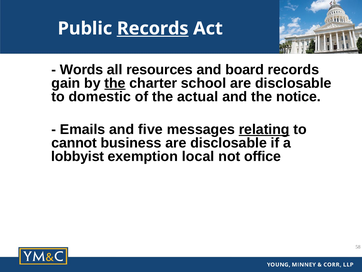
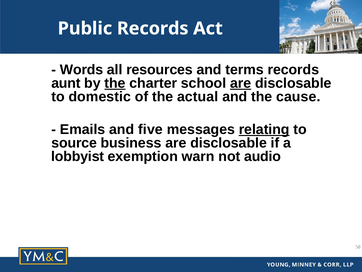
Records at (153, 28) underline: present -> none
board: board -> terms
gain: gain -> aunt
are at (241, 83) underline: none -> present
notice: notice -> cause
cannot: cannot -> source
local: local -> warn
office: office -> audio
